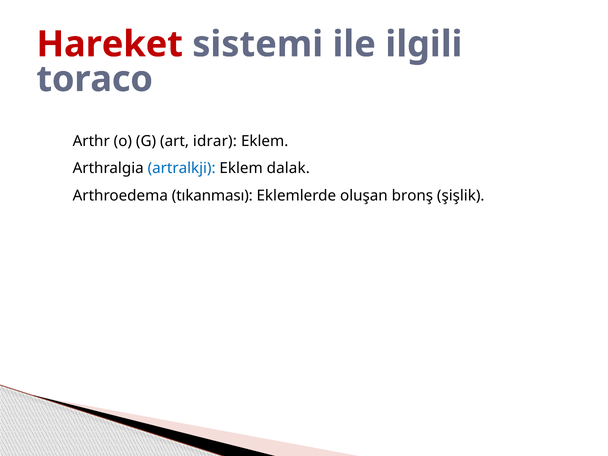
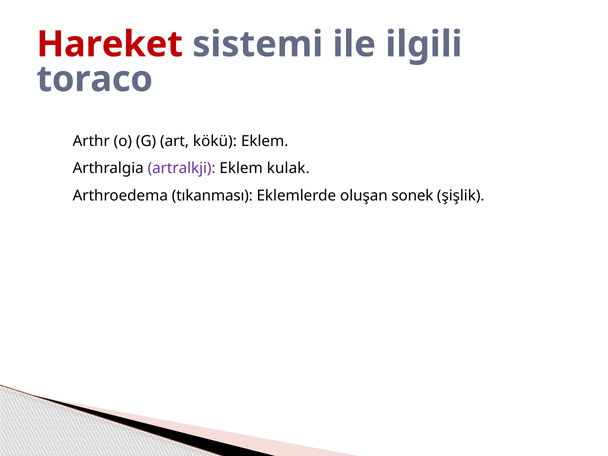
idrar: idrar -> kökü
artralkji colour: blue -> purple
dalak: dalak -> kulak
bronş: bronş -> sonek
